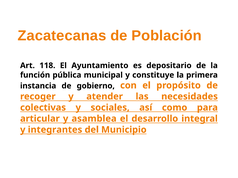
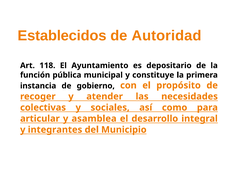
Zacatecanas: Zacatecanas -> Establecidos
Población: Población -> Autoridad
